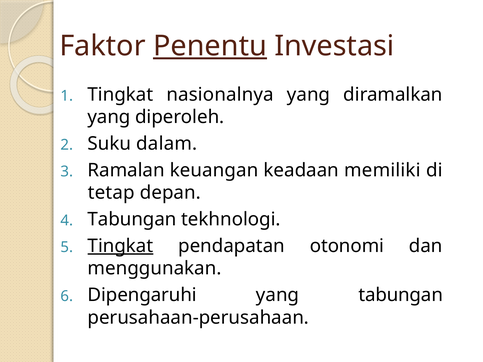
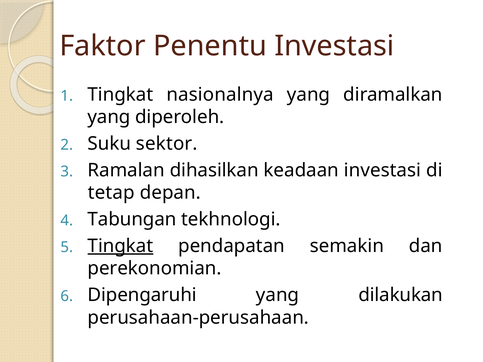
Penentu underline: present -> none
dalam: dalam -> sektor
keuangan: keuangan -> dihasilkan
keadaan memiliki: memiliki -> investasi
otonomi: otonomi -> semakin
menggunakan: menggunakan -> perekonomian
yang tabungan: tabungan -> dilakukan
